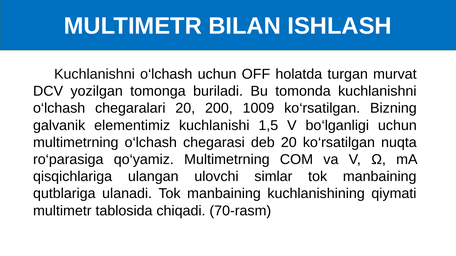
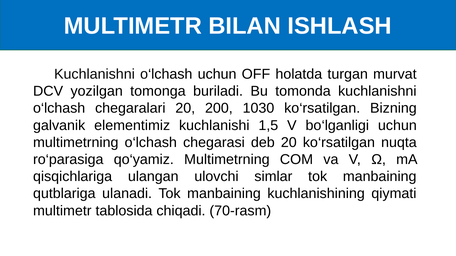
1009: 1009 -> 1030
